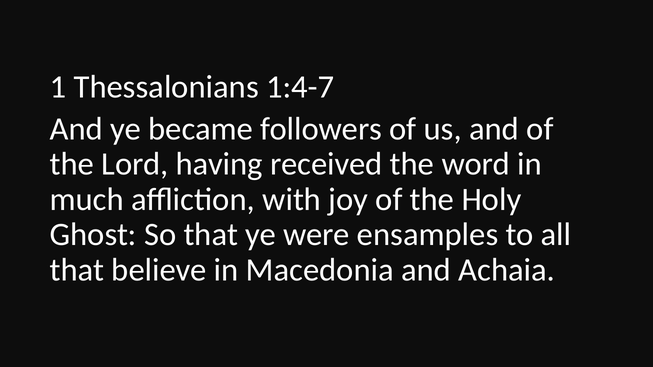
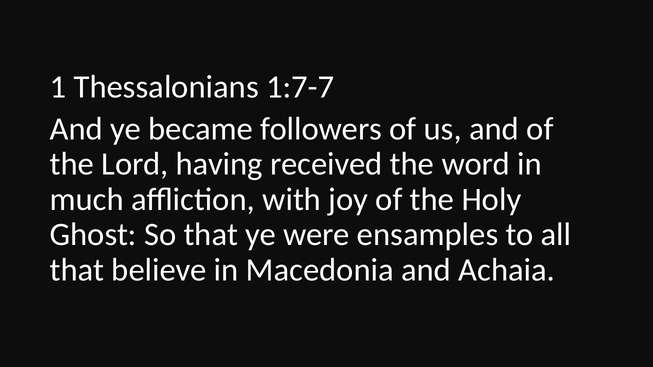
1:4-7: 1:4-7 -> 1:7-7
